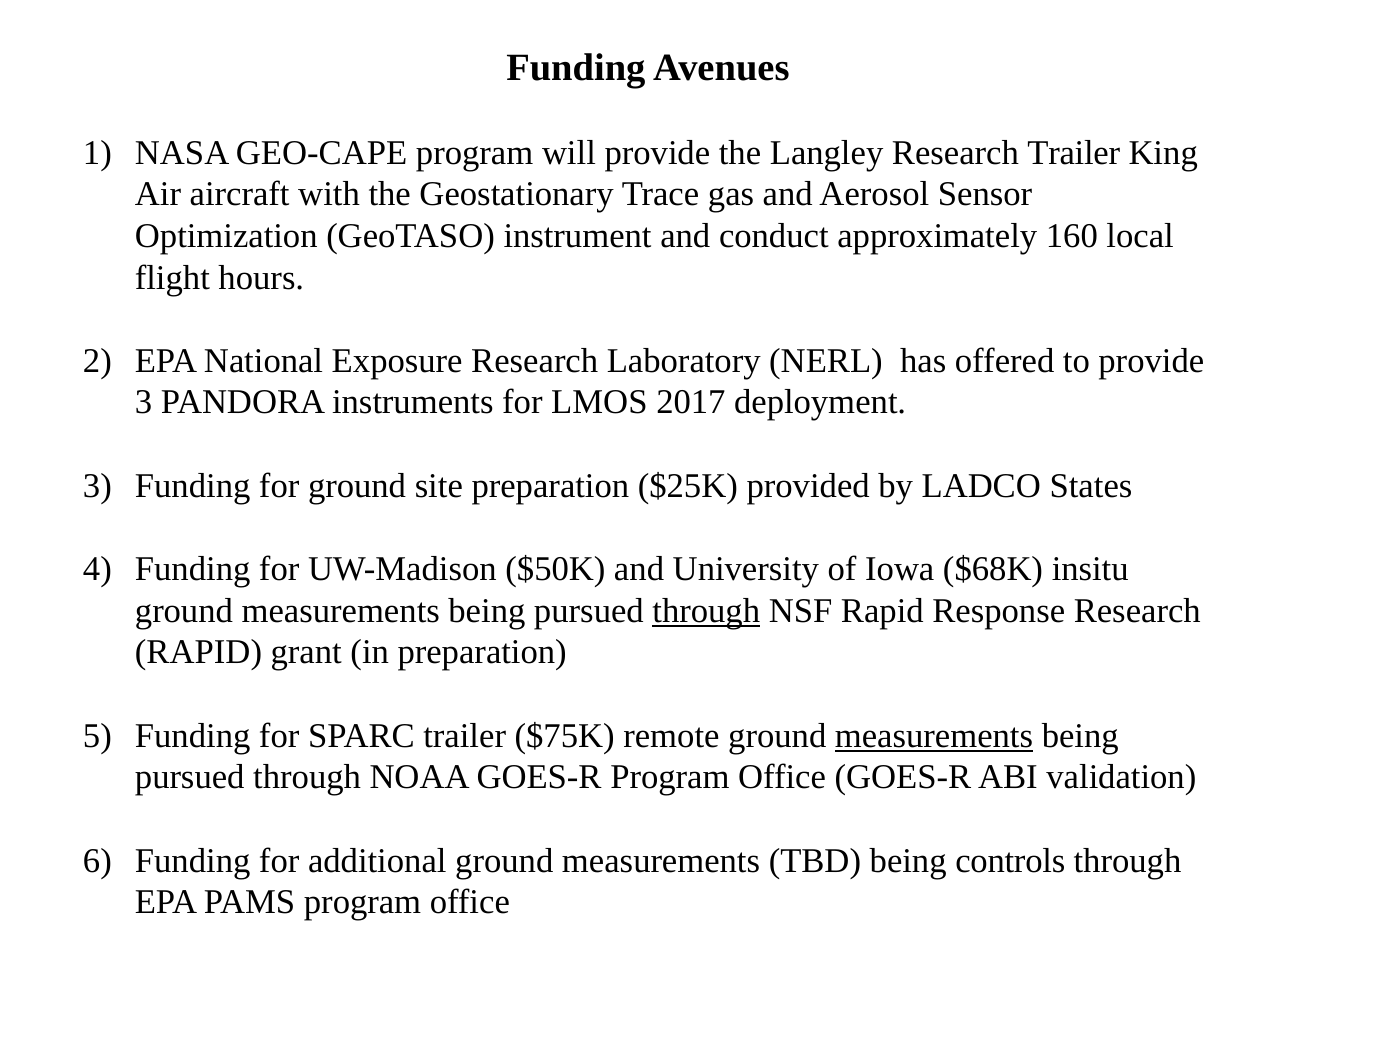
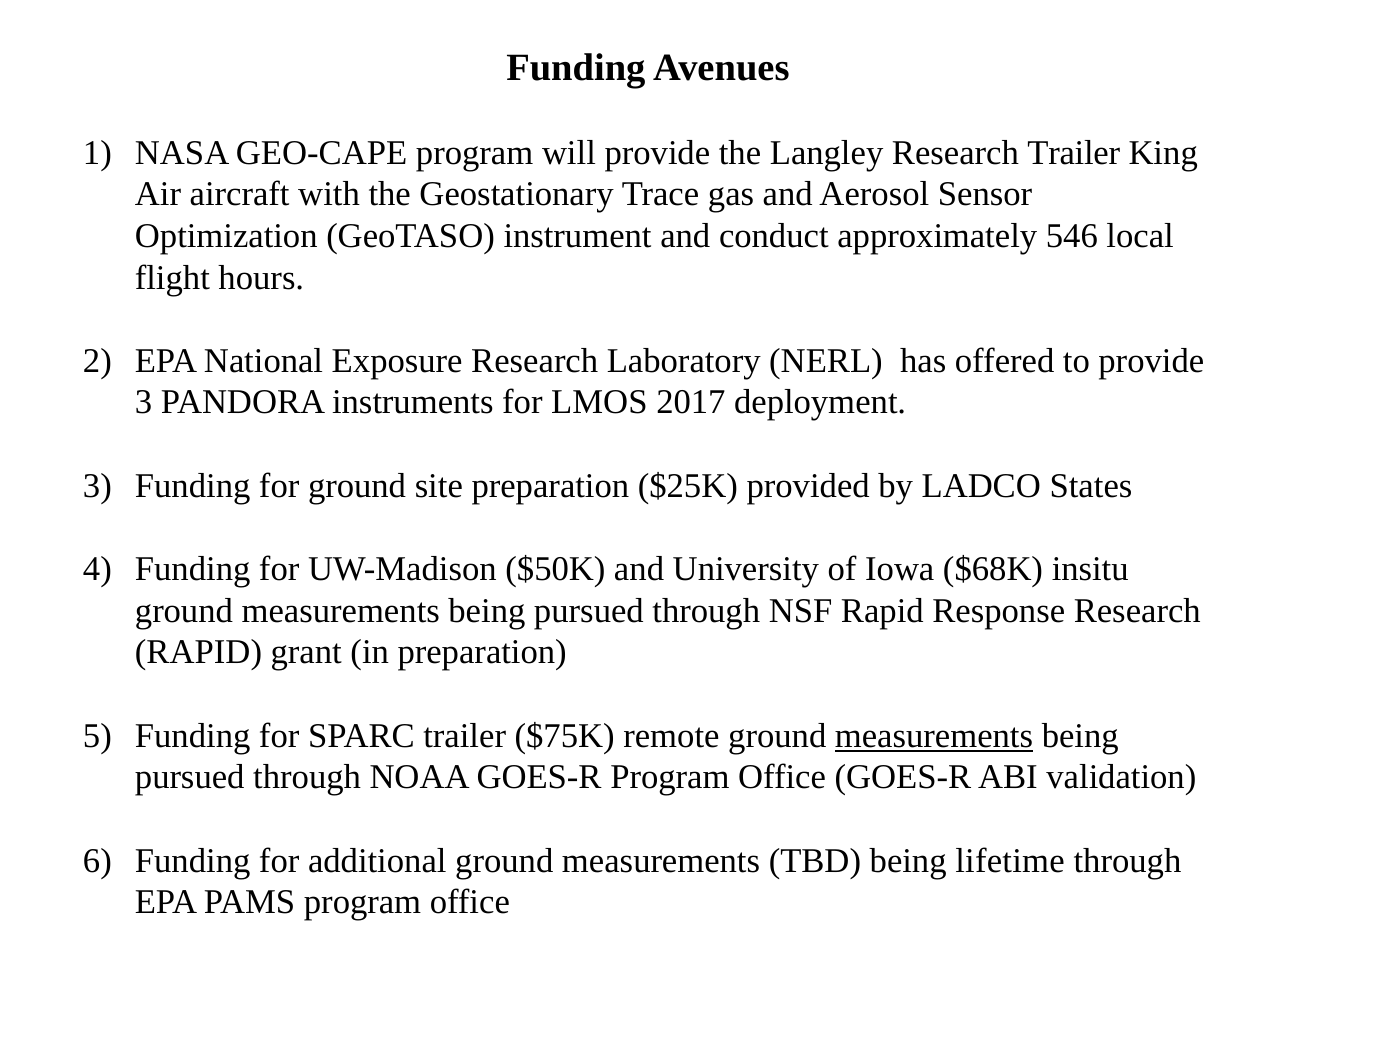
160: 160 -> 546
through at (706, 610) underline: present -> none
controls: controls -> lifetime
